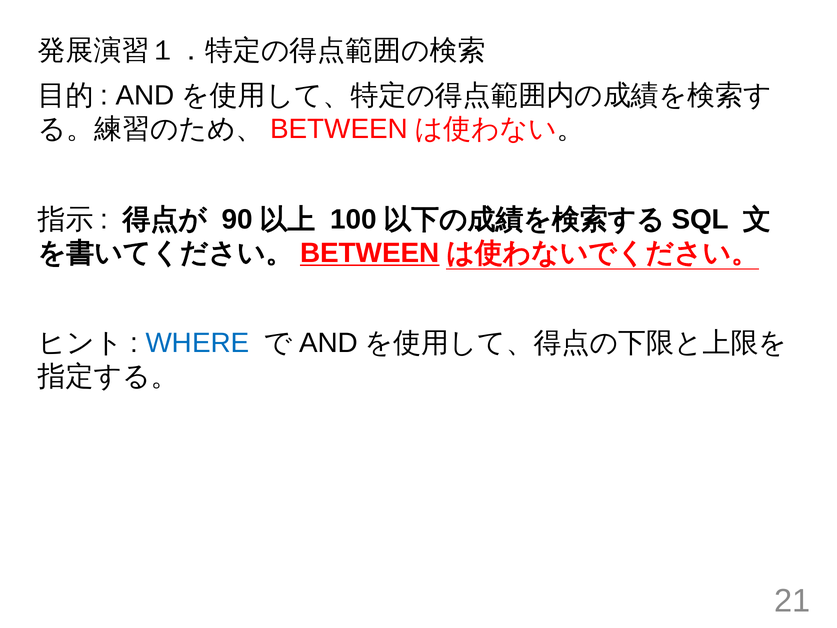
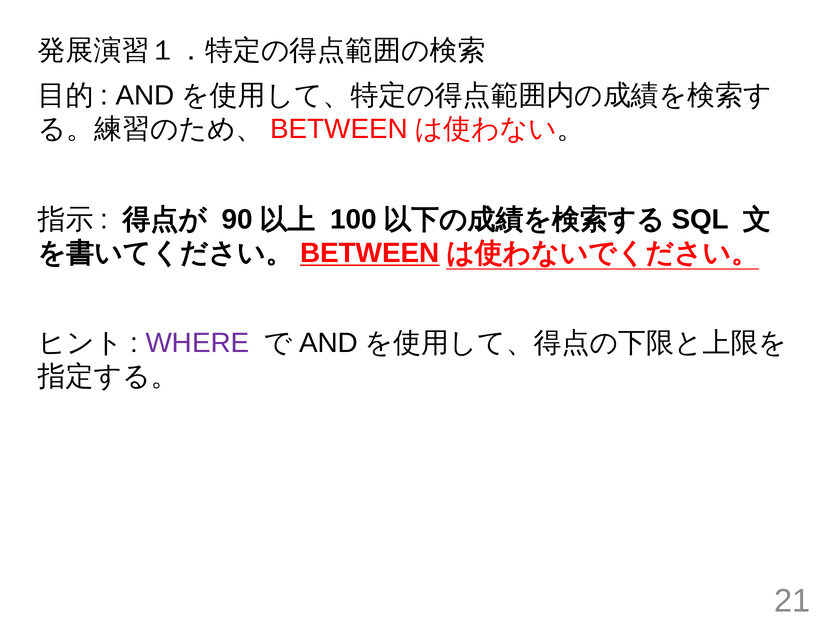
WHERE colour: blue -> purple
